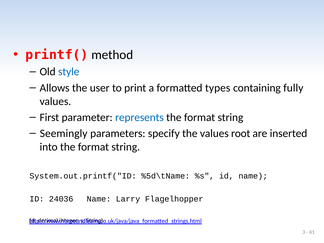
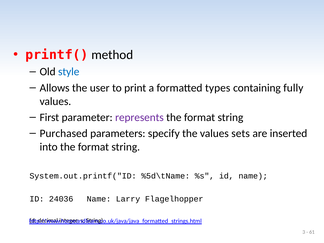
represents colour: blue -> purple
Seemingly: Seemingly -> Purchased
root: root -> sets
